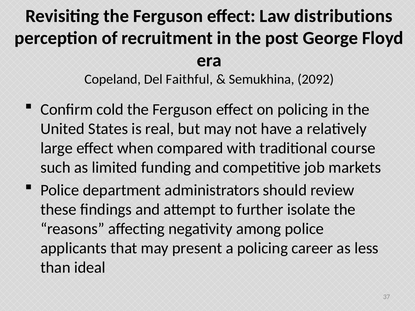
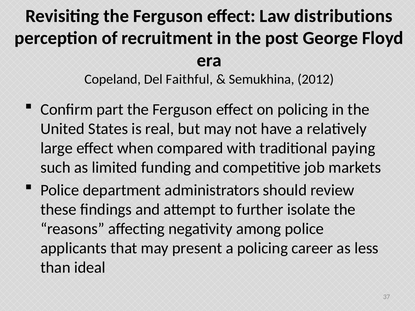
2092: 2092 -> 2012
cold: cold -> part
course: course -> paying
